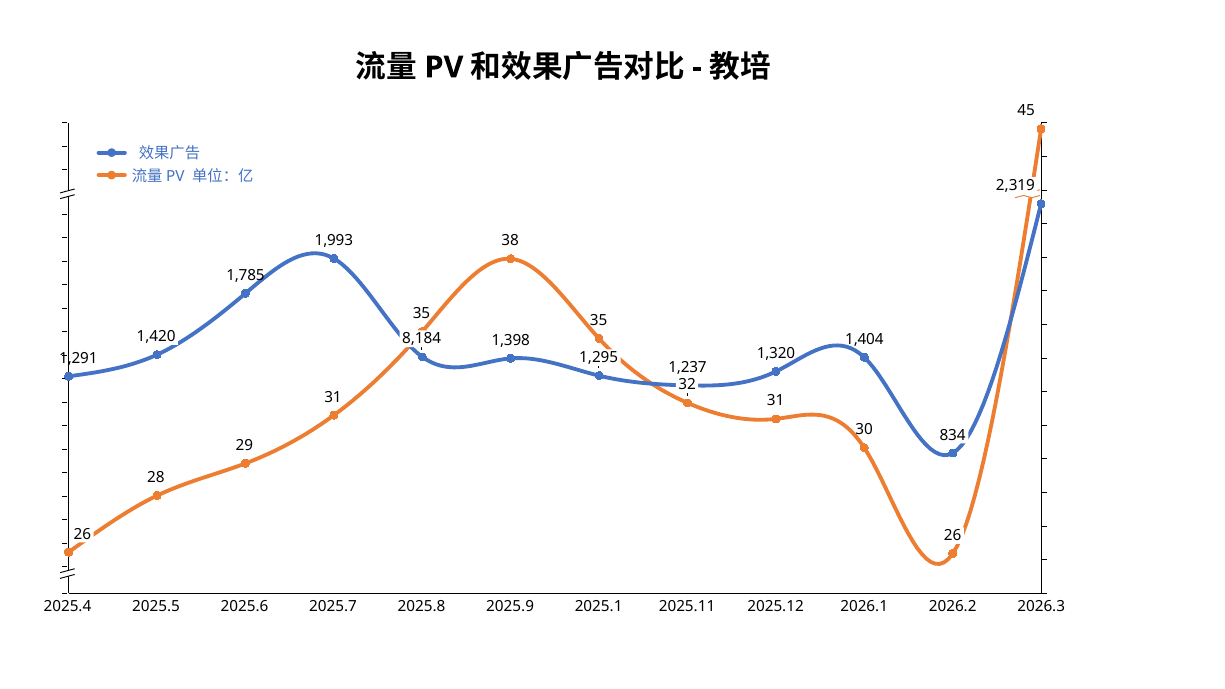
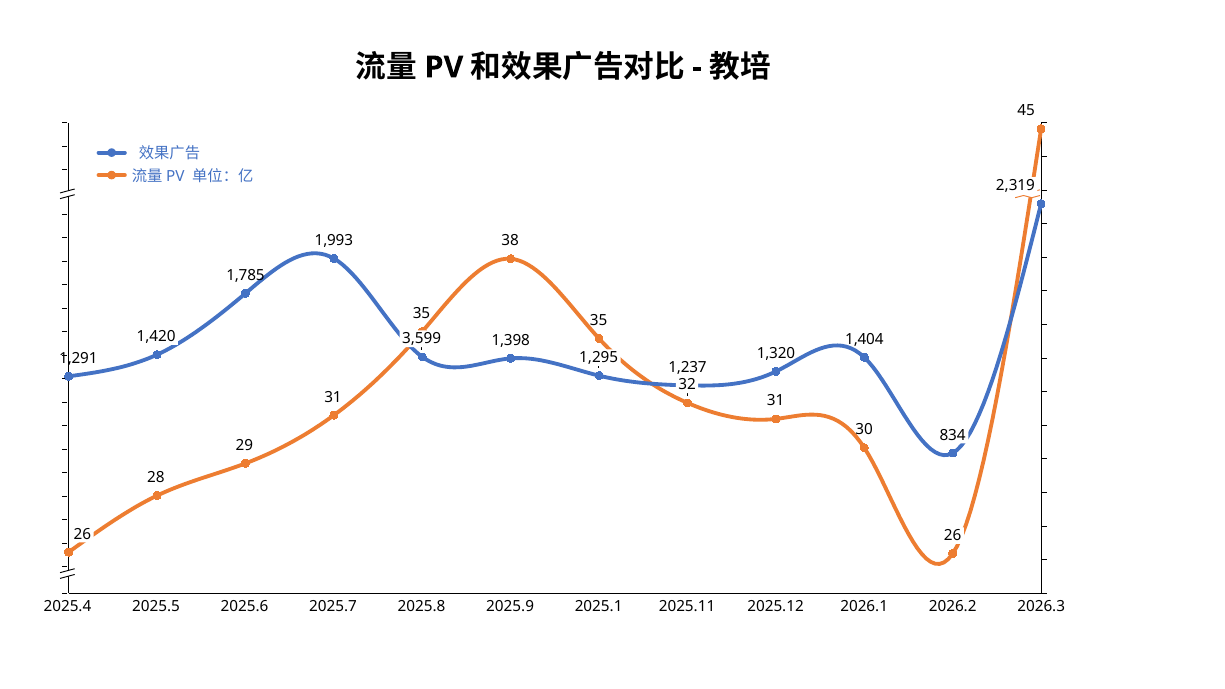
8,184: 8,184 -> 3,599
